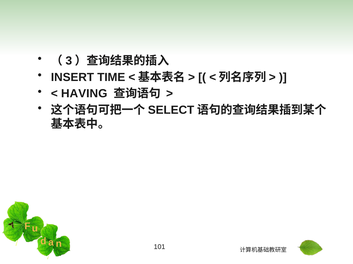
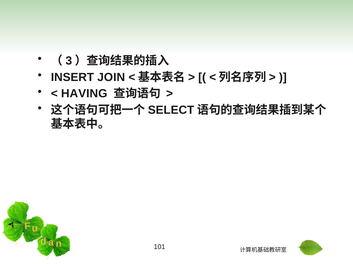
TIME: TIME -> JOIN
